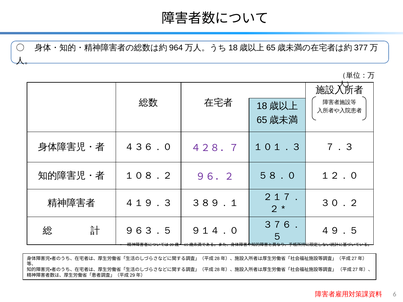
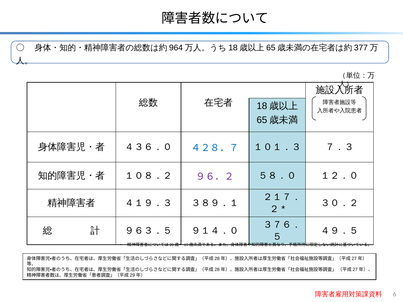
４２８．７ colour: purple -> blue
